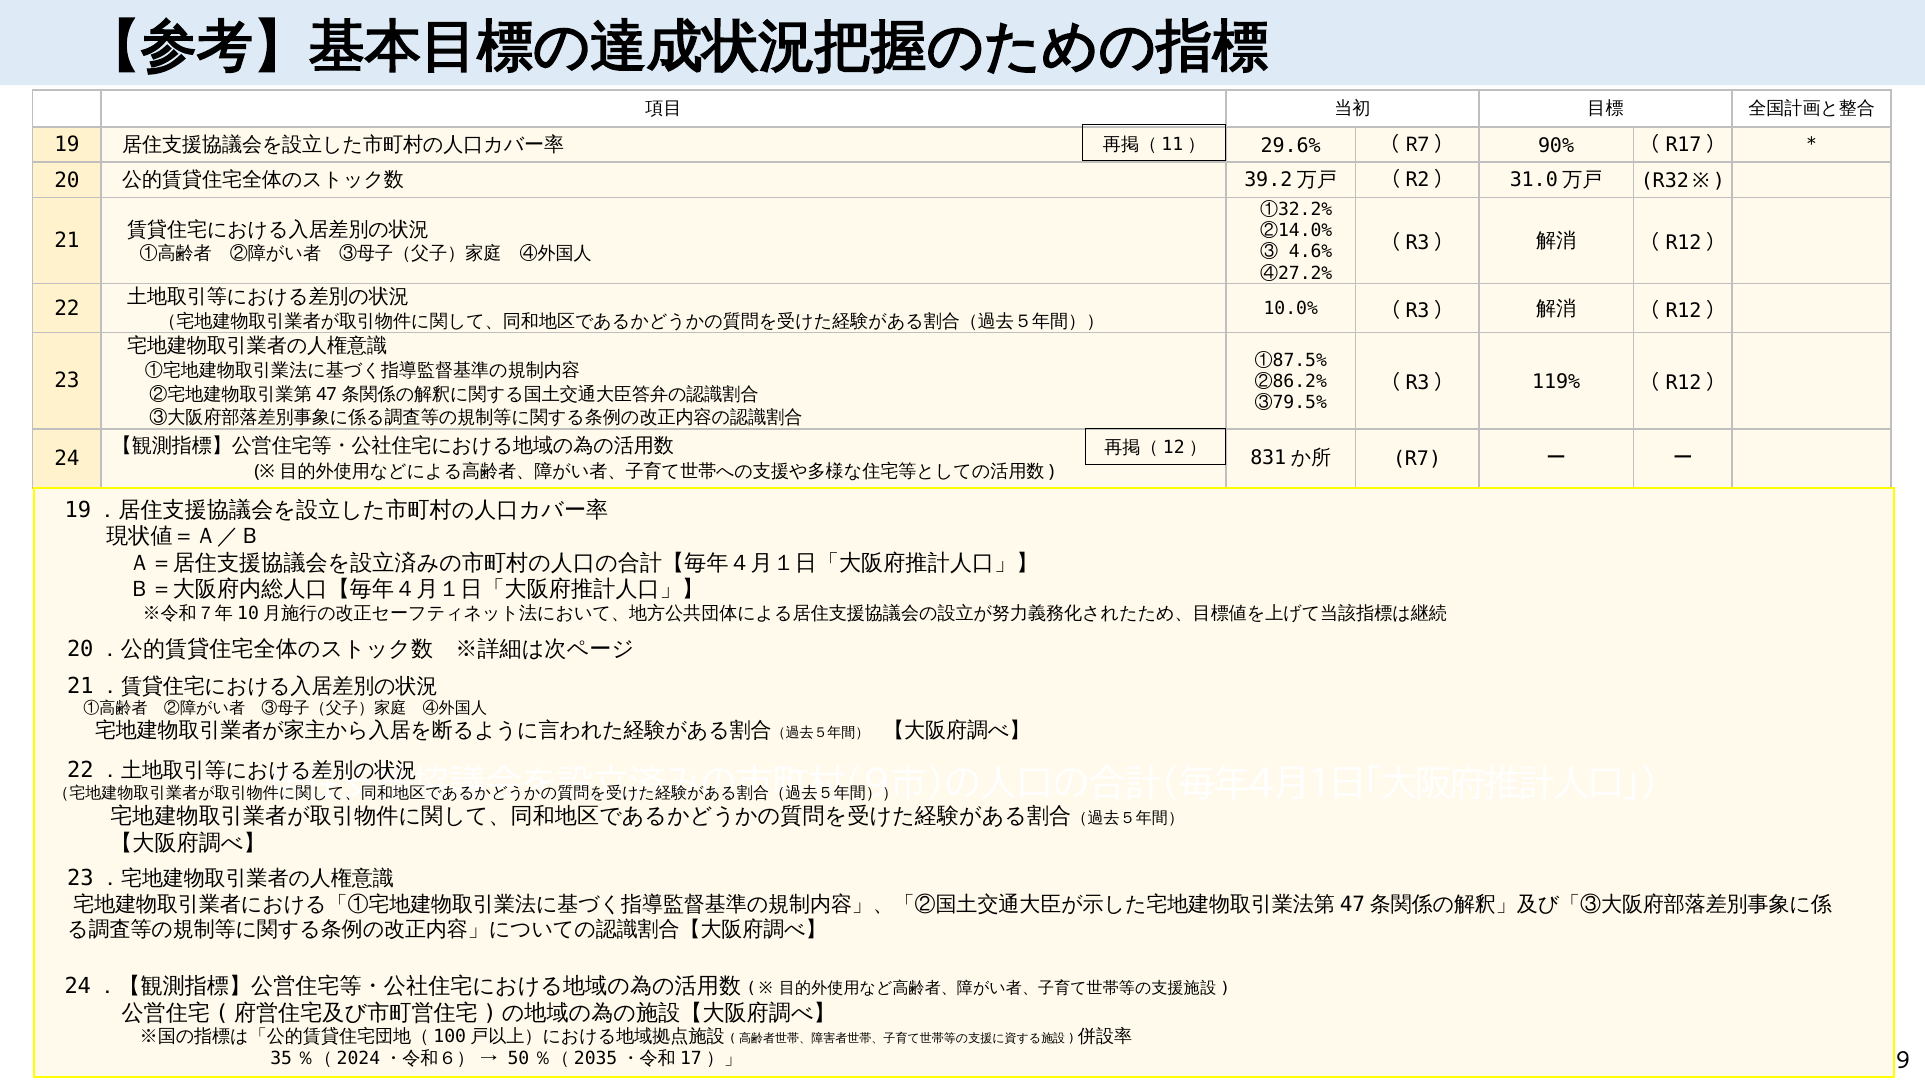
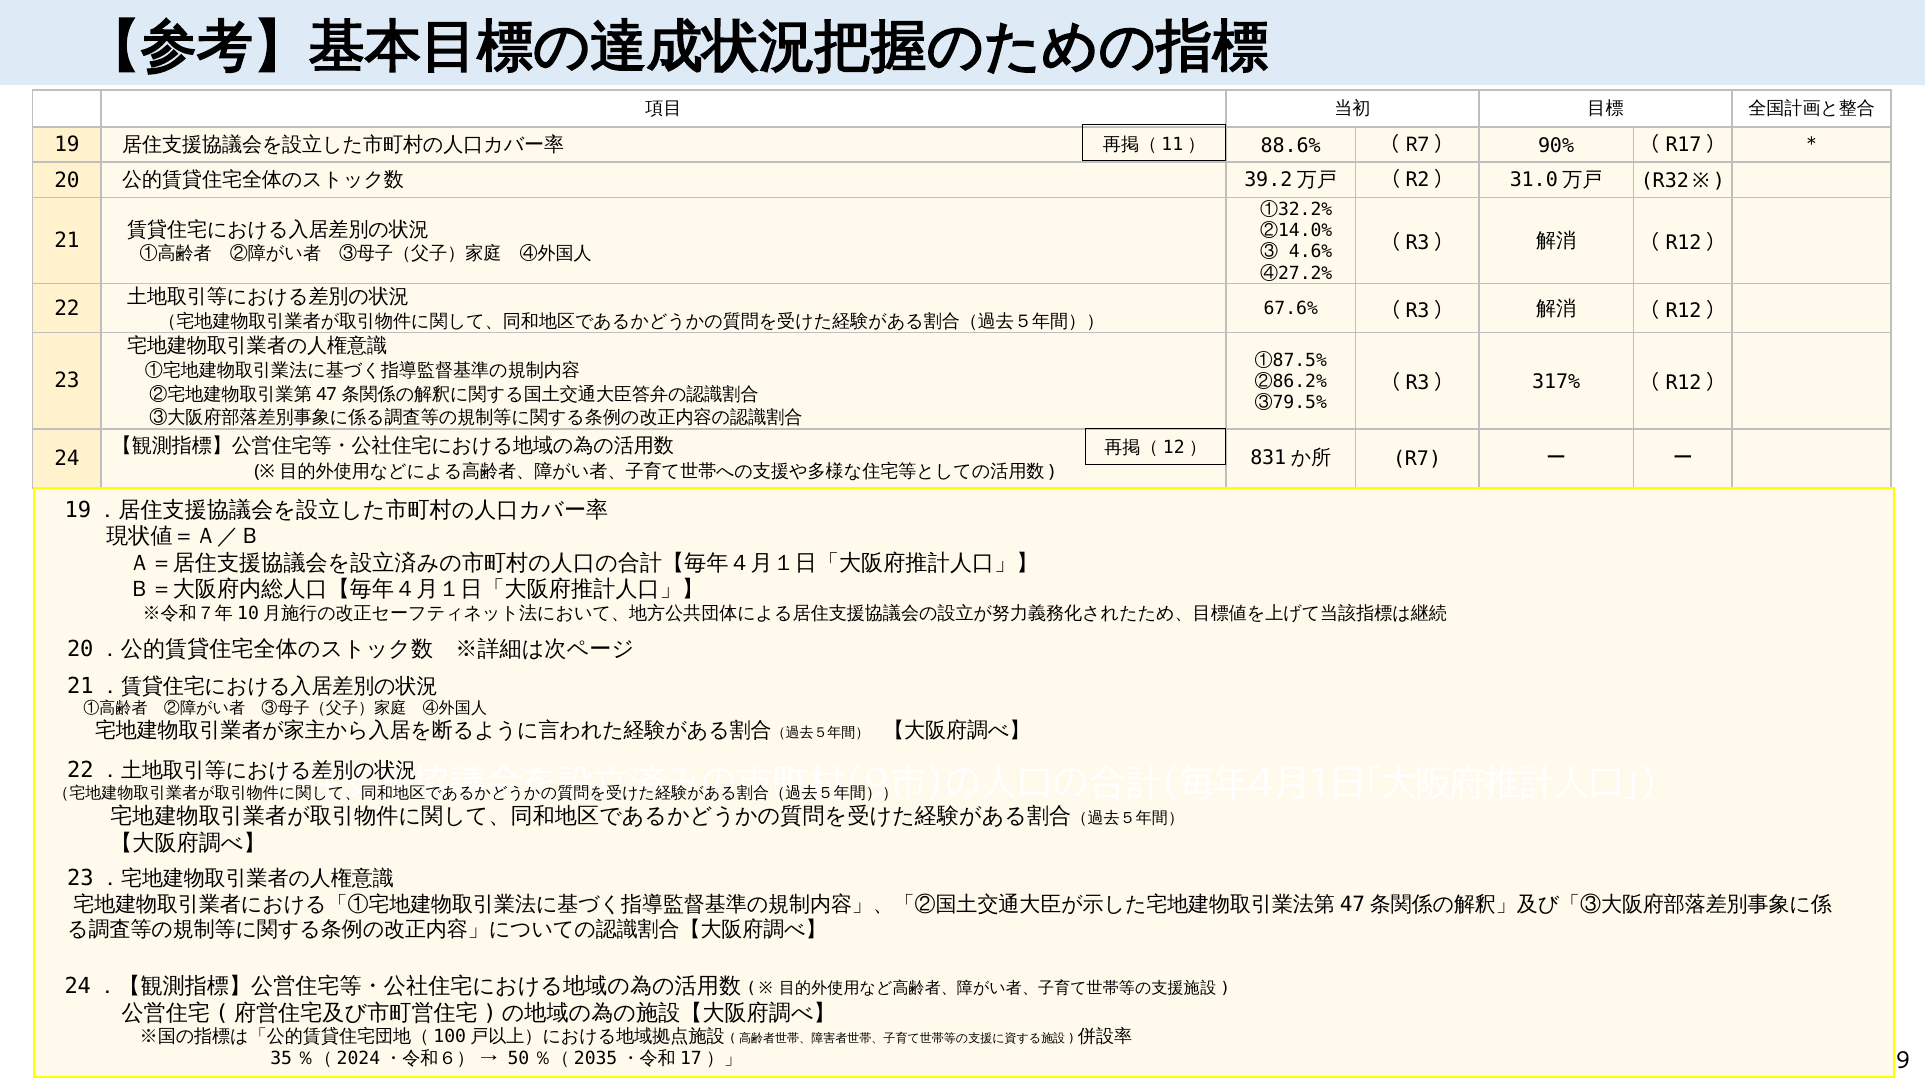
29.6%: 29.6% -> 88.6%
10.0%: 10.0% -> 67.6%
119%: 119% -> 317%
